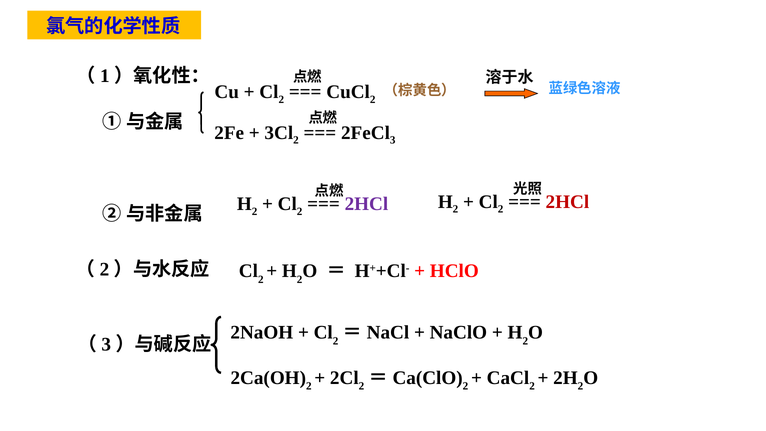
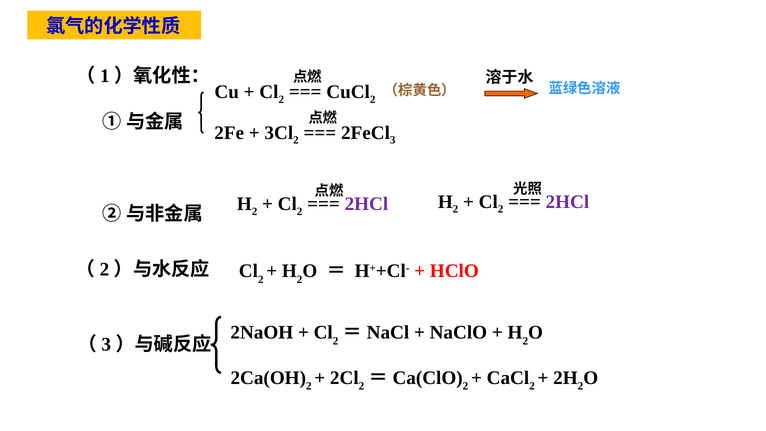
2HCl at (567, 202) colour: red -> purple
